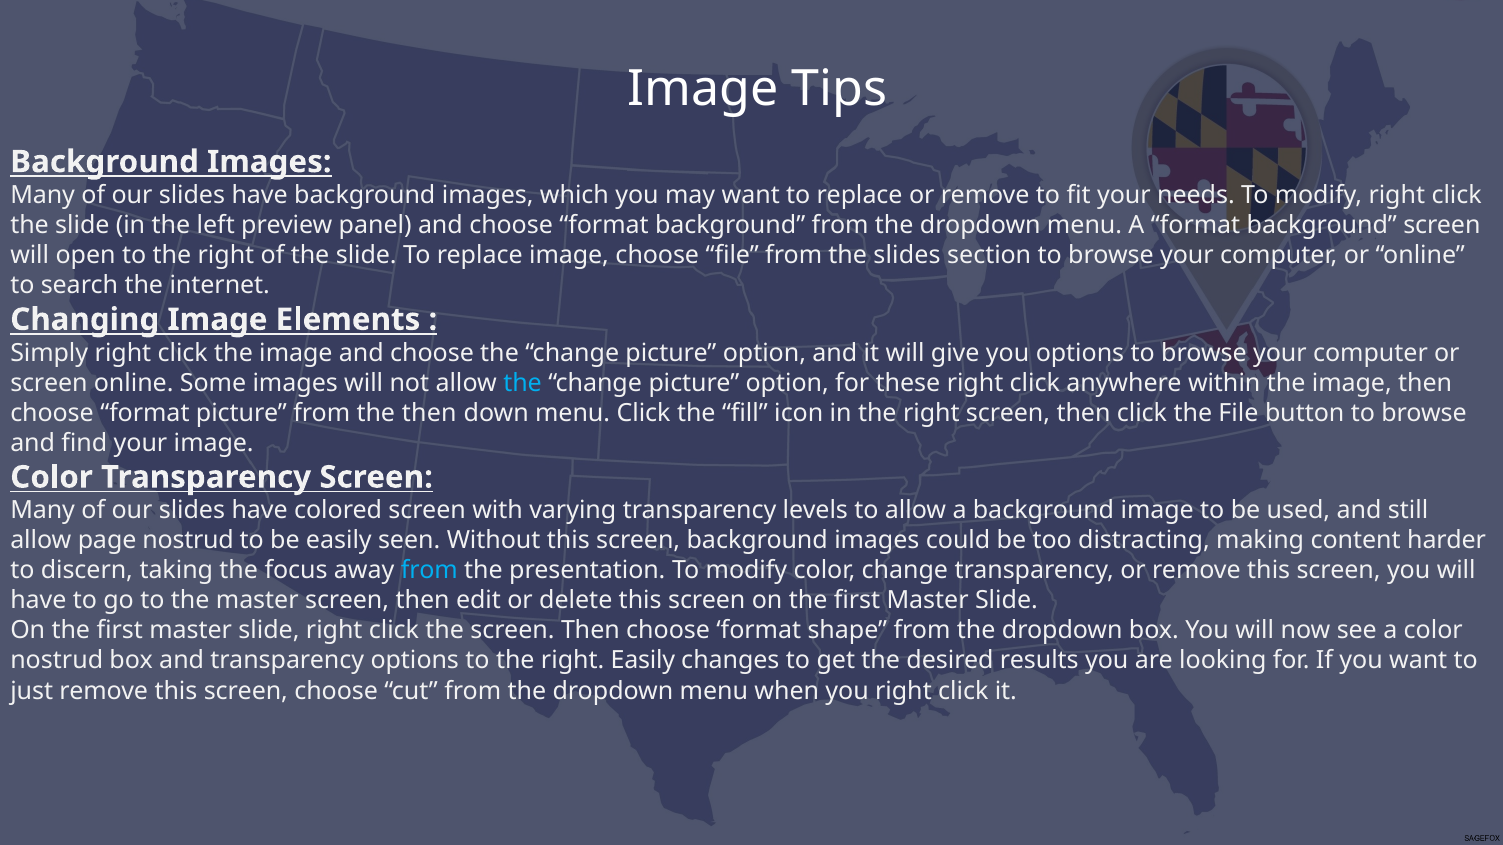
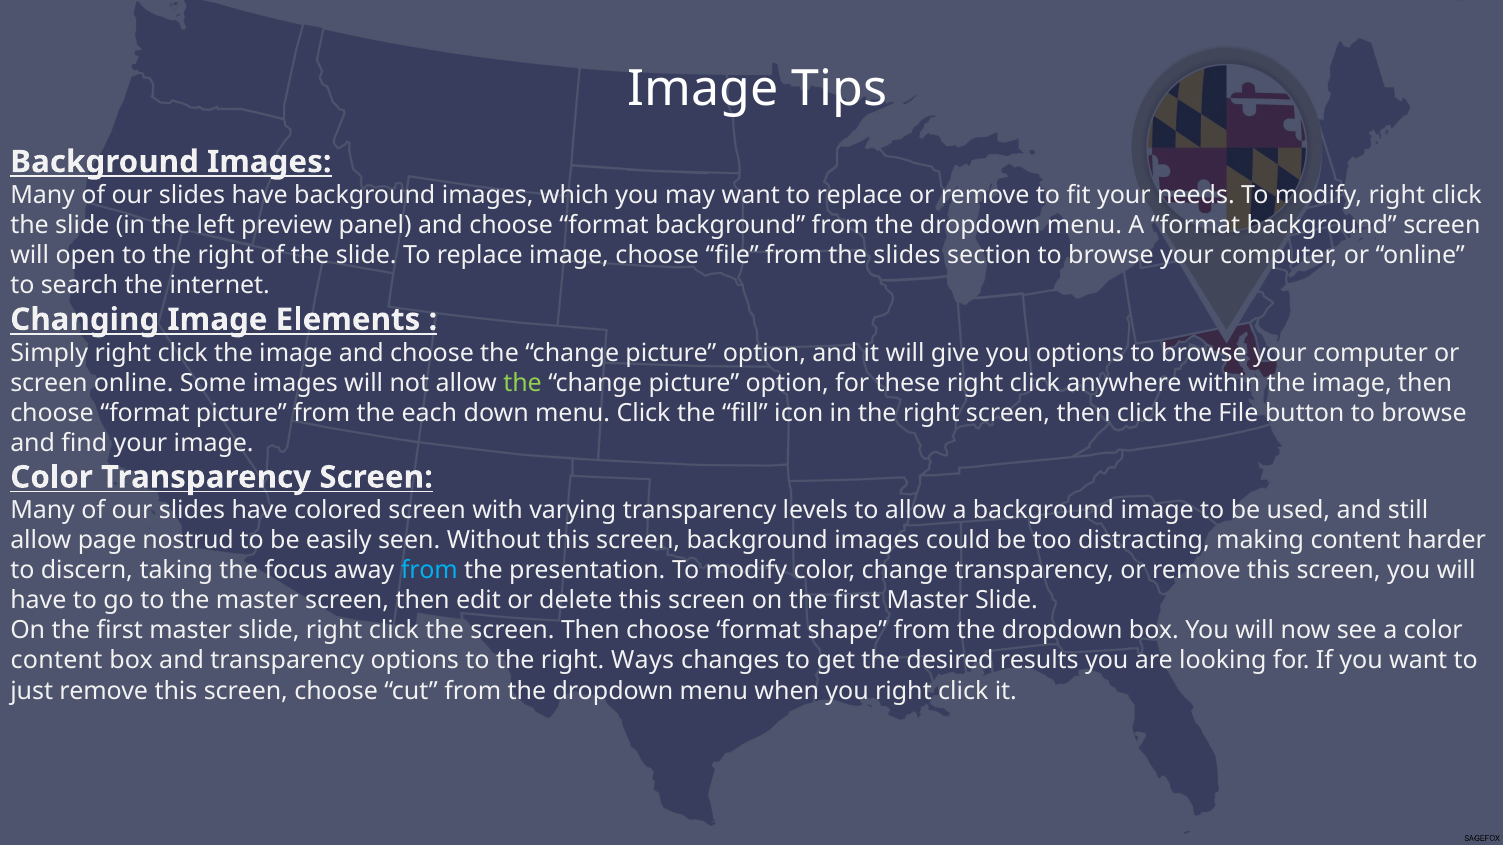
the at (523, 383) colour: light blue -> light green
the then: then -> each
nostrud at (57, 661): nostrud -> content
right Easily: Easily -> Ways
